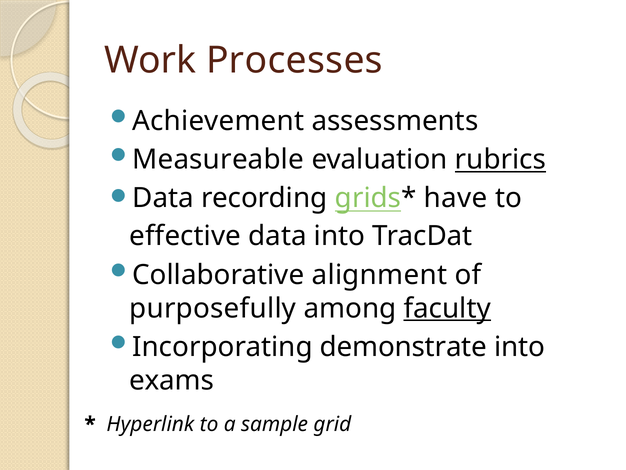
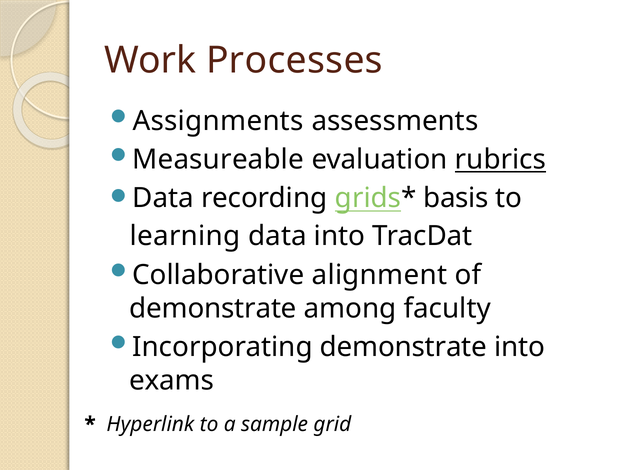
Achievement: Achievement -> Assignments
have: have -> basis
effective: effective -> learning
purposefully at (213, 308): purposefully -> demonstrate
faculty underline: present -> none
